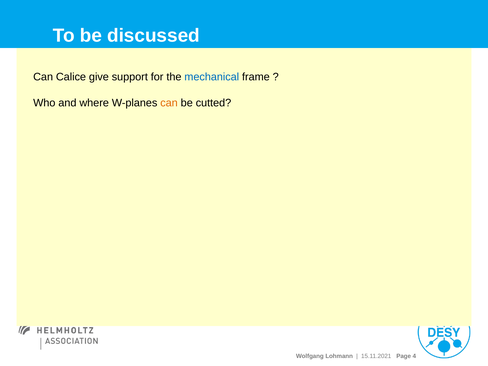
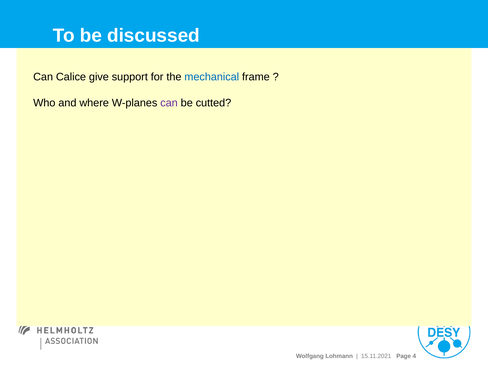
can at (169, 103) colour: orange -> purple
